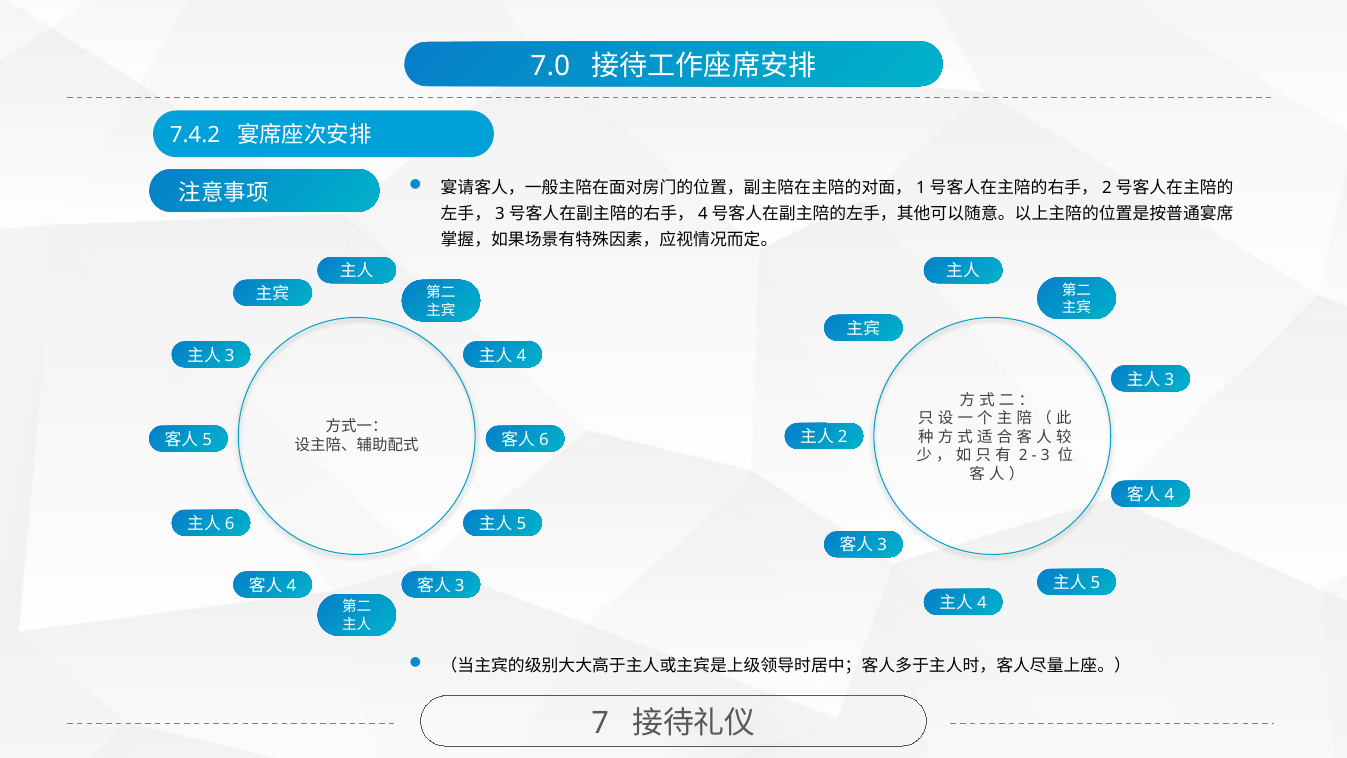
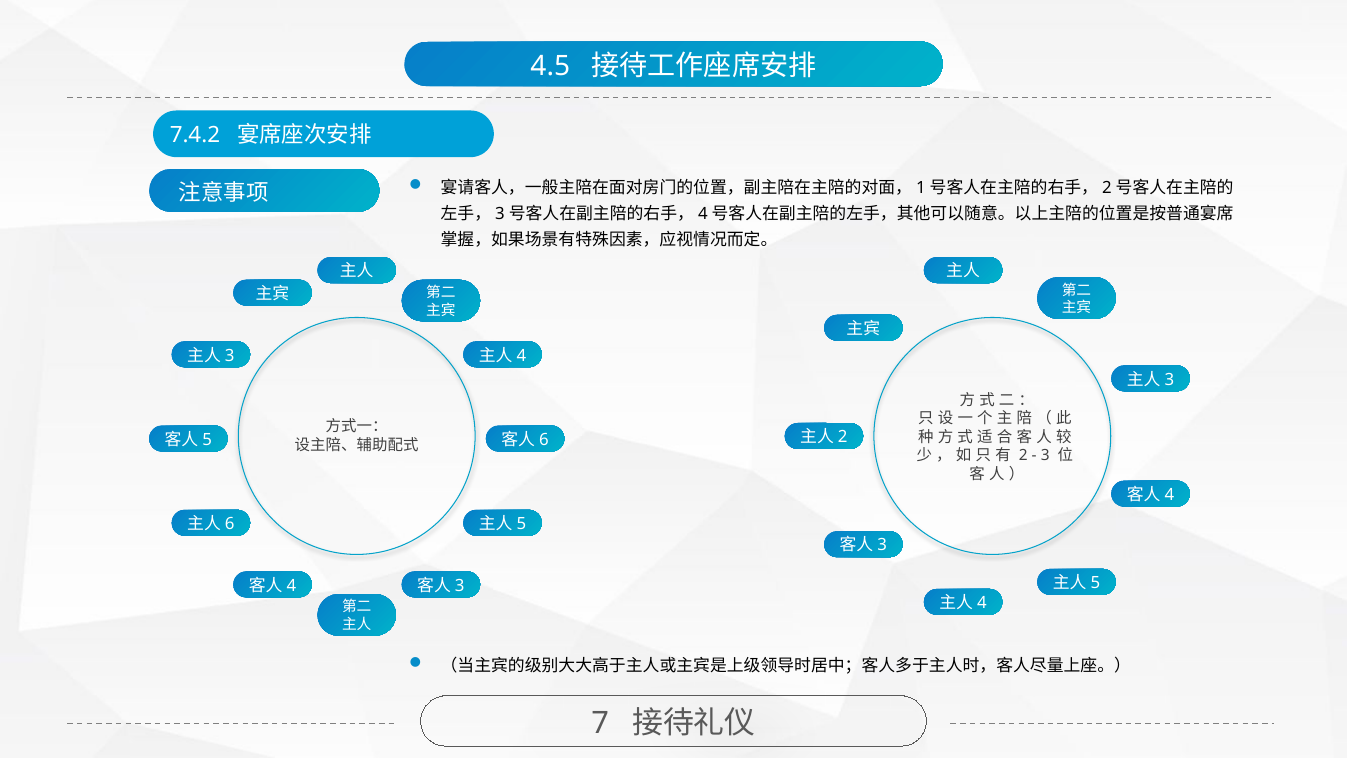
7.0: 7.0 -> 4.5
